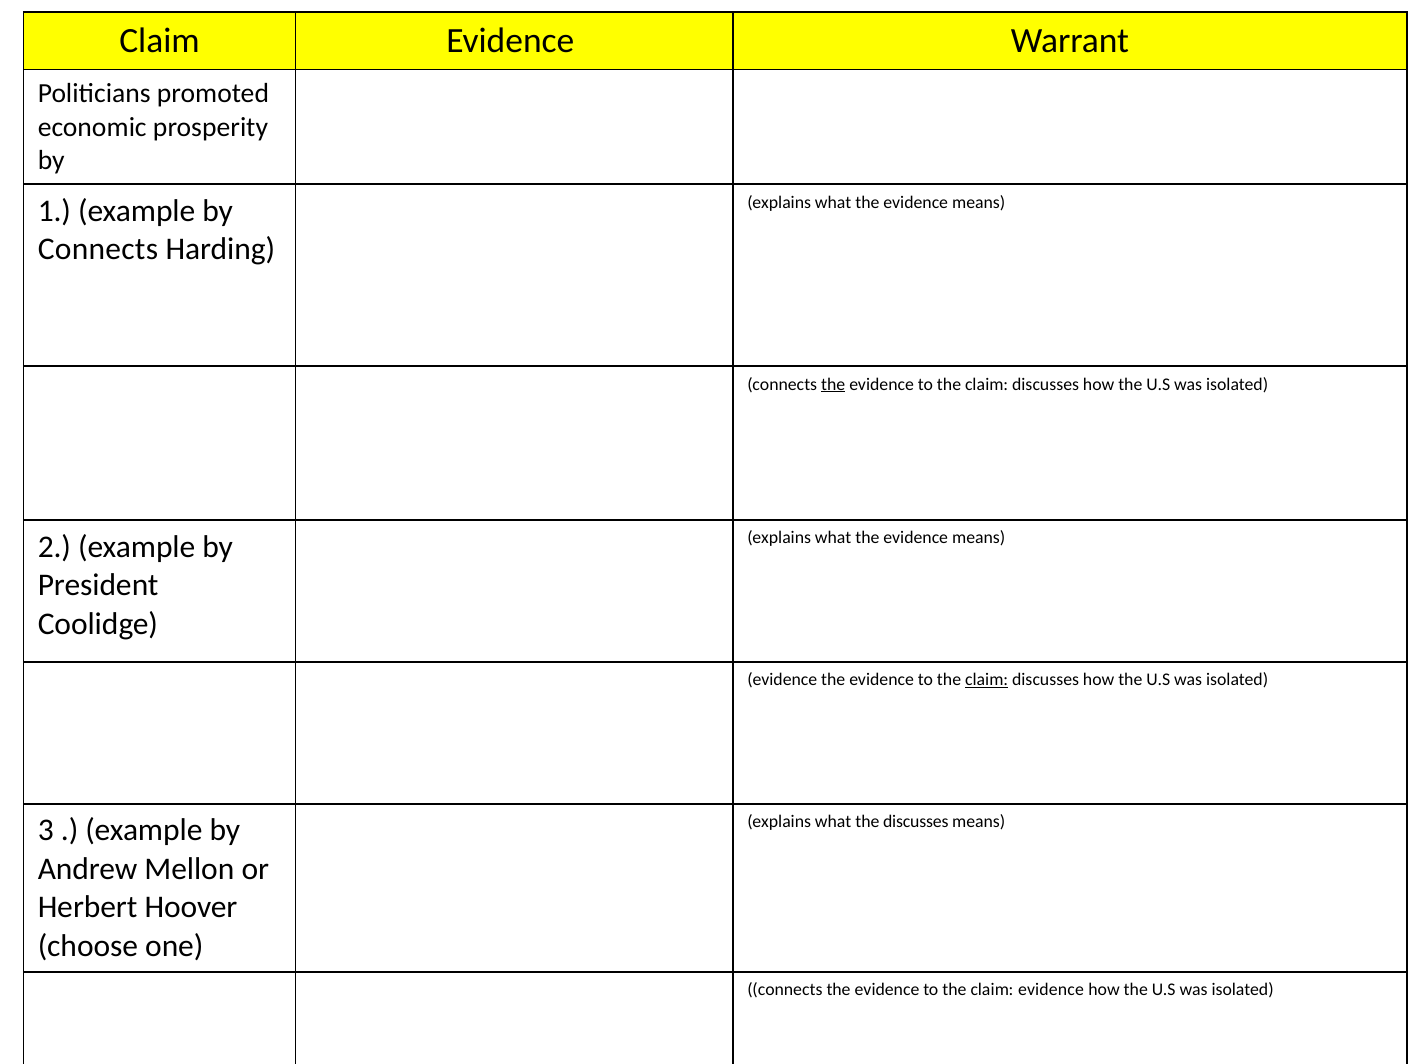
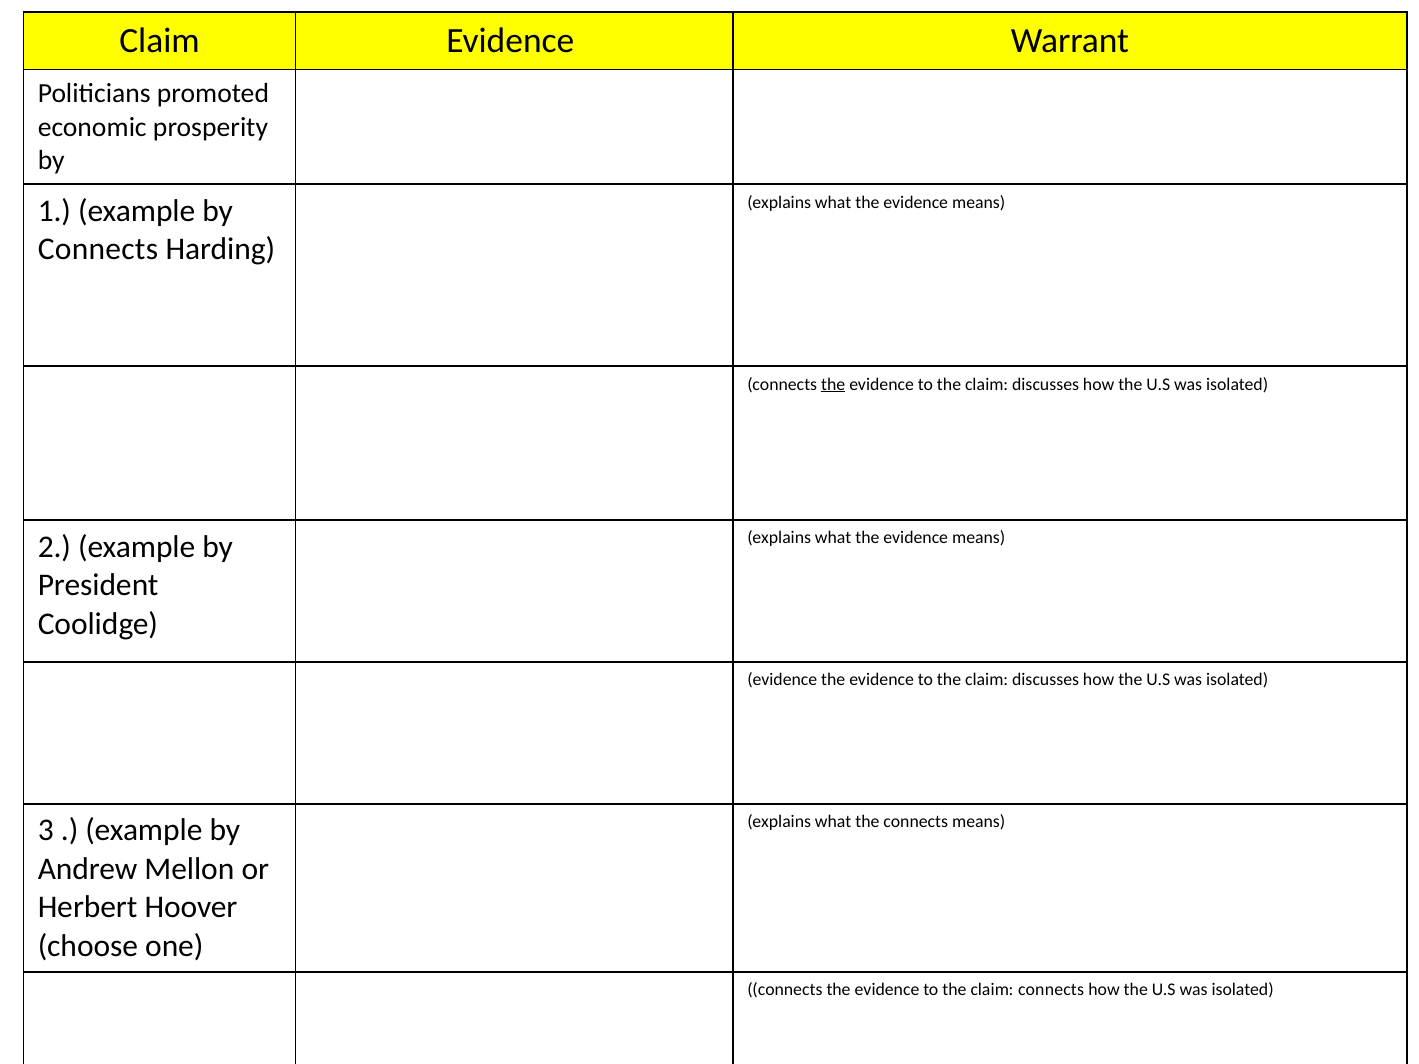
claim at (987, 680) underline: present -> none
the discusses: discusses -> connects
the claim evidence: evidence -> connects
